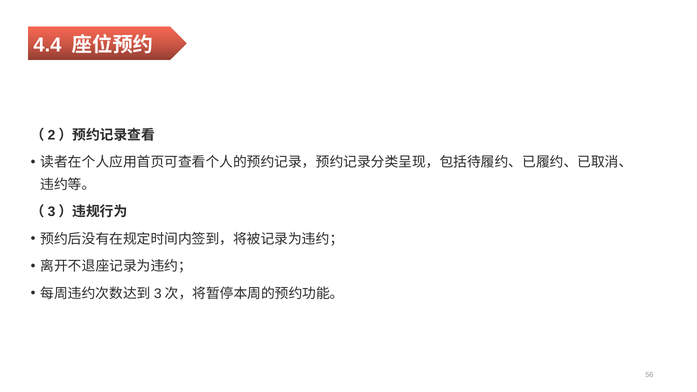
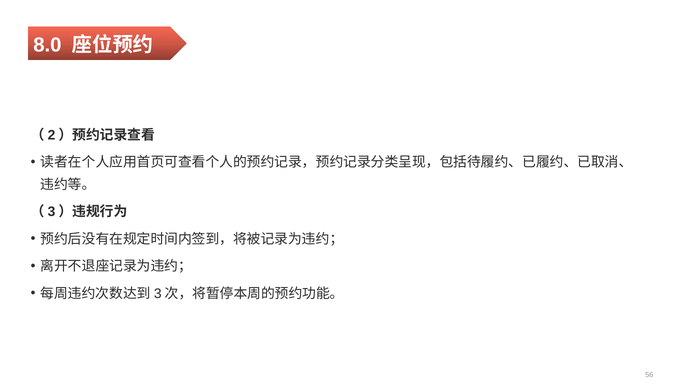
4.4: 4.4 -> 8.0
